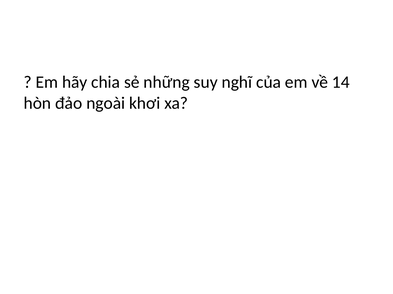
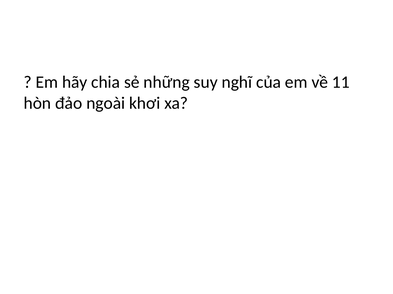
14: 14 -> 11
